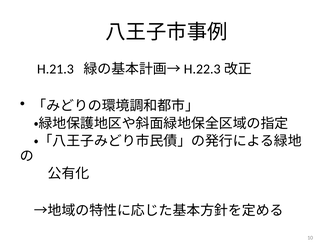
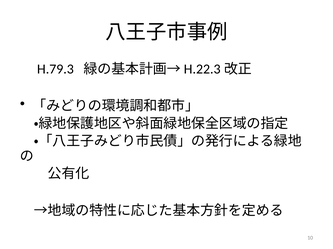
H.21.3: H.21.3 -> H.79.3
